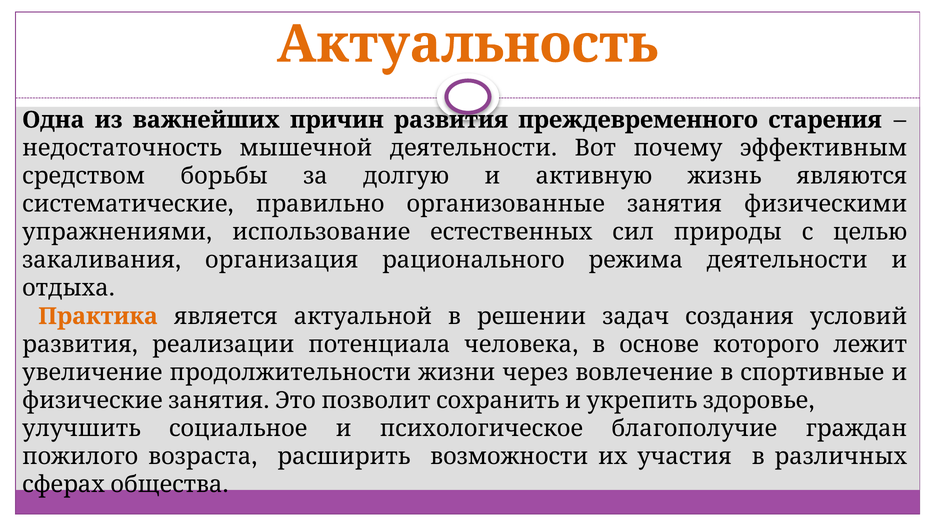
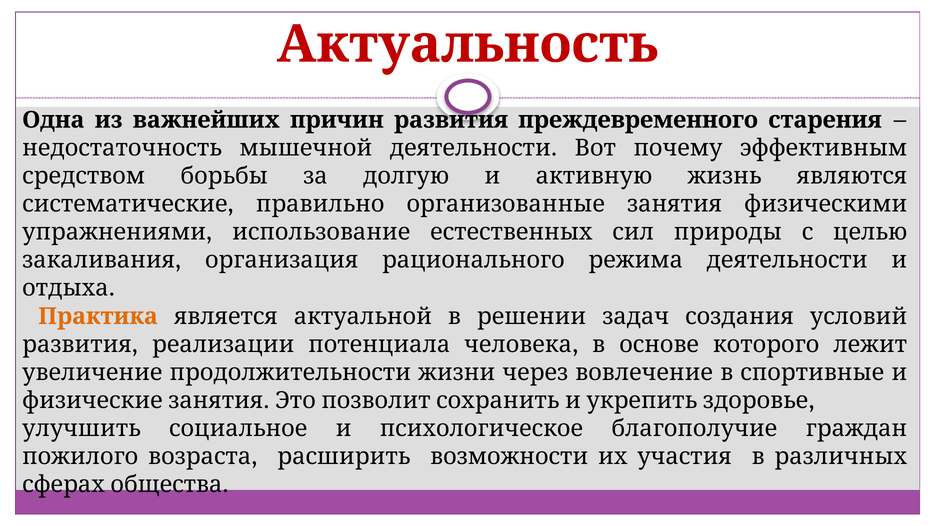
Актуальность colour: orange -> red
